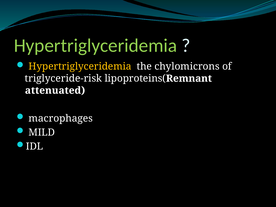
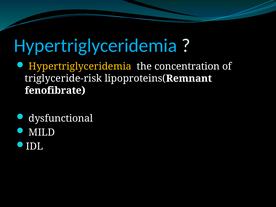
Hypertriglyceridemia at (95, 46) colour: light green -> light blue
chylomicrons: chylomicrons -> concentration
attenuated: attenuated -> fenofibrate
macrophages: macrophages -> dysfunctional
